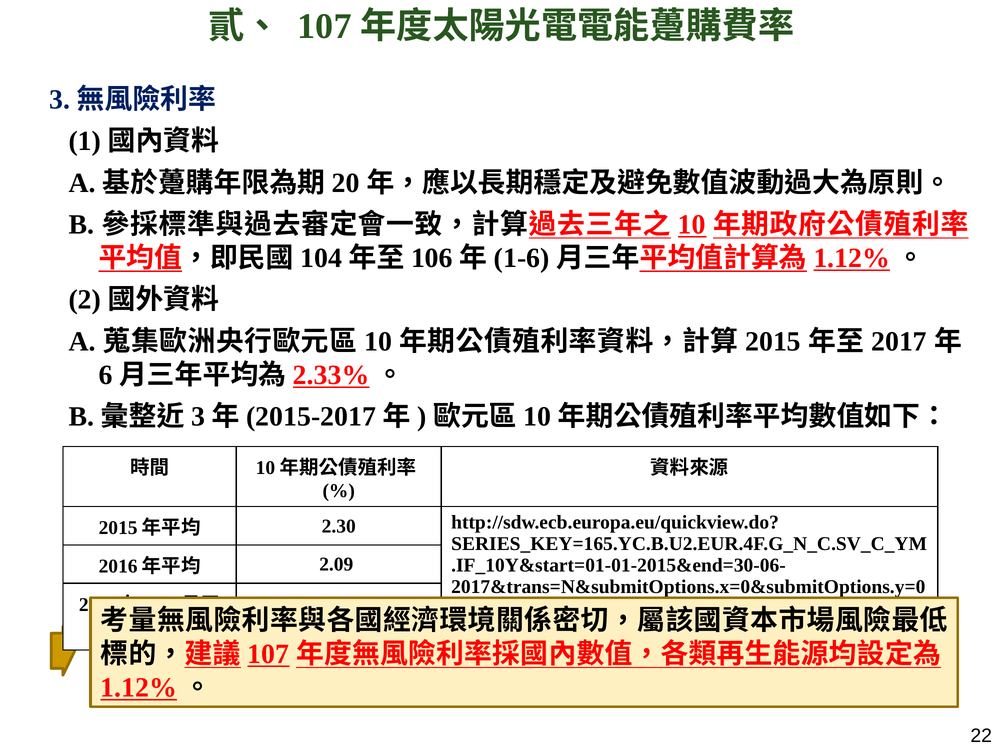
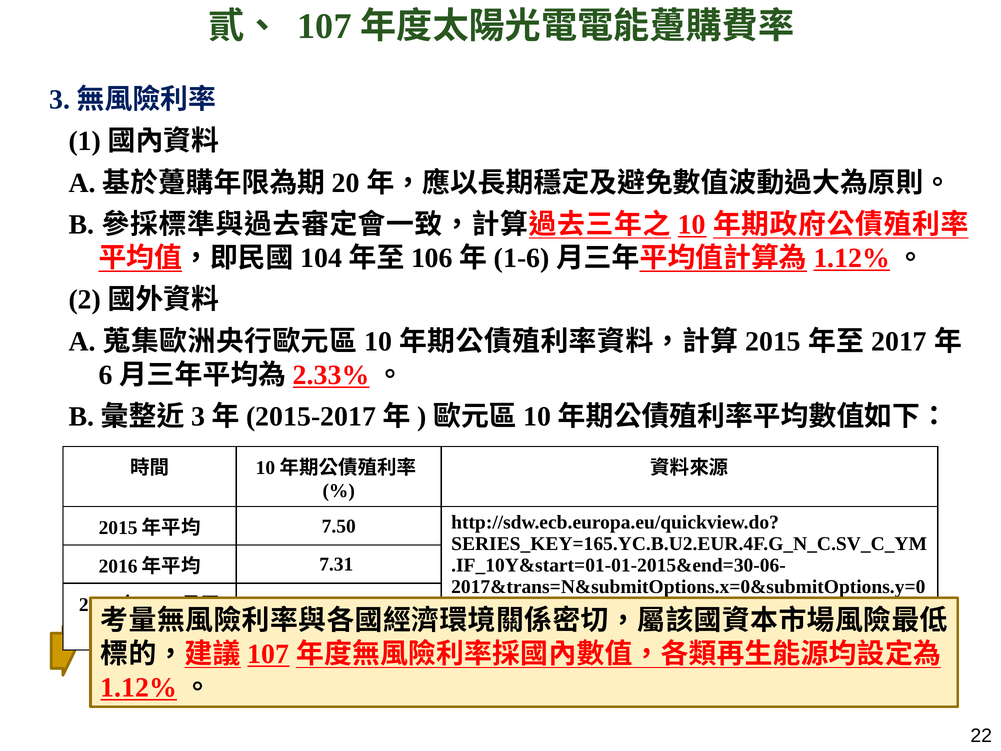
2.30: 2.30 -> 7.50
2.09: 2.09 -> 7.31
